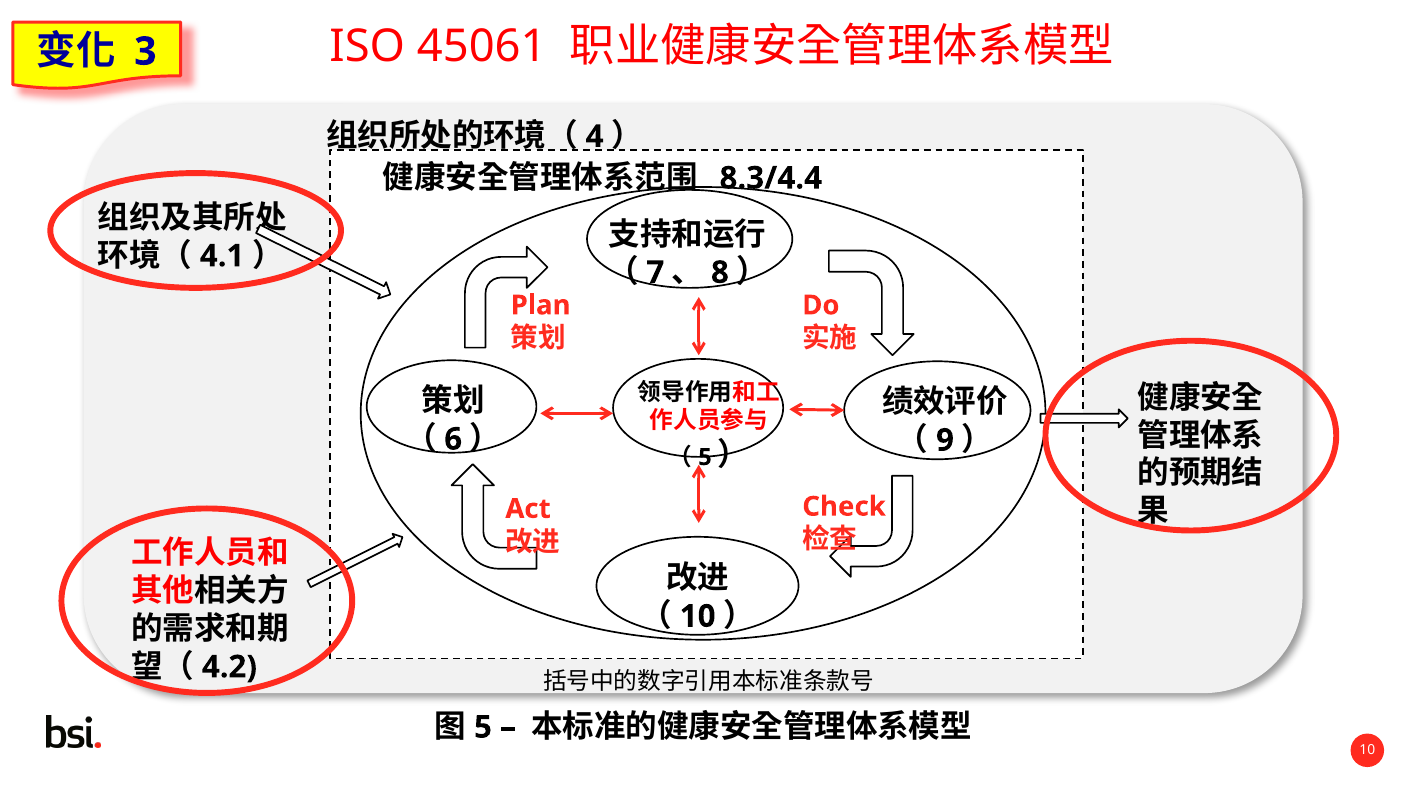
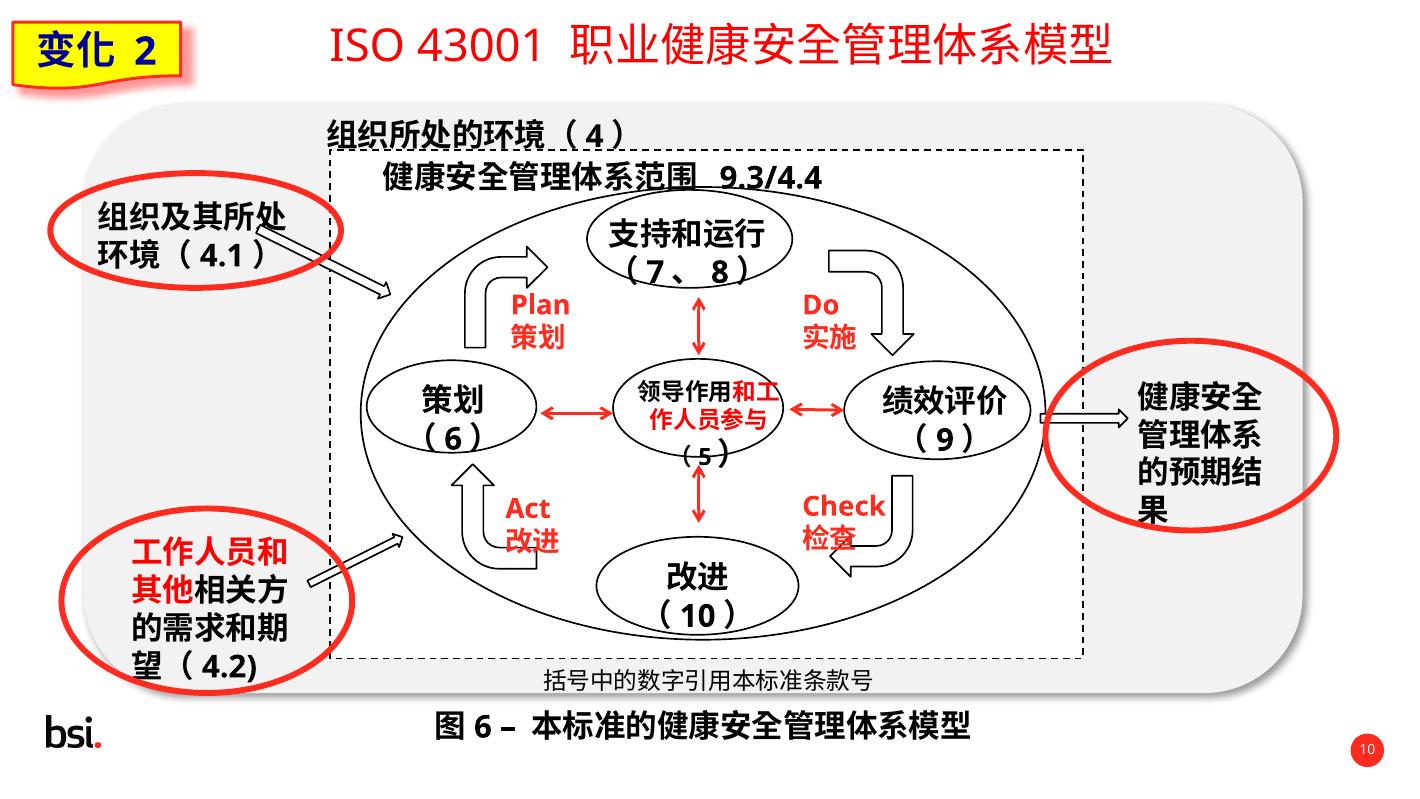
45061: 45061 -> 43001
3: 3 -> 2
8.3/4.4: 8.3/4.4 -> 9.3/4.4
5 at (483, 727): 5 -> 6
